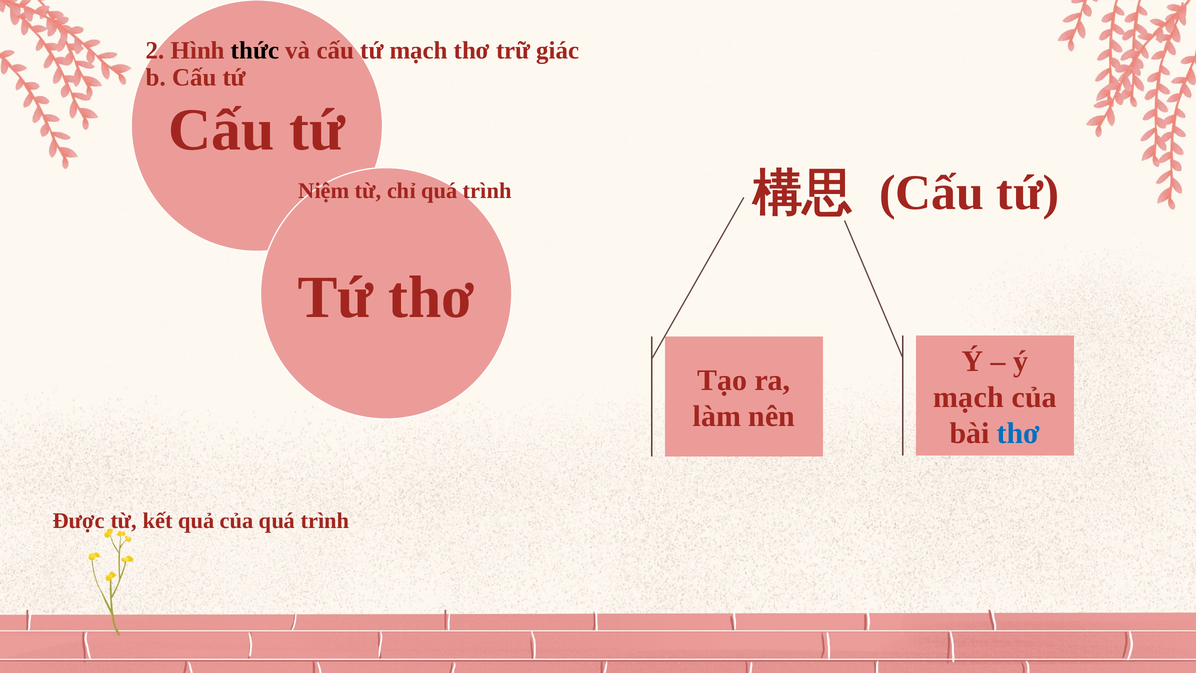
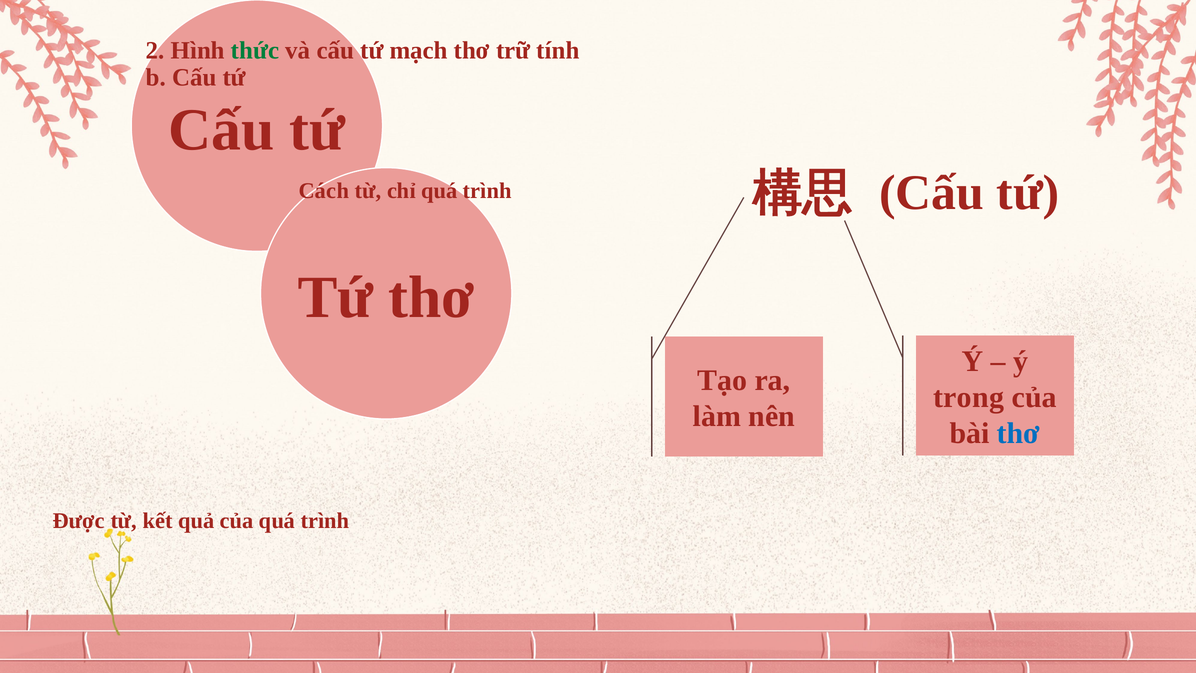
thức colour: black -> green
giác: giác -> tính
Niệm: Niệm -> Cách
mạch at (968, 397): mạch -> trong
